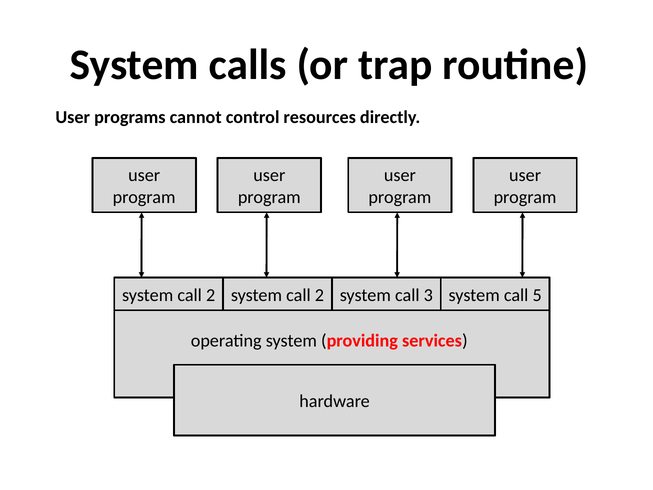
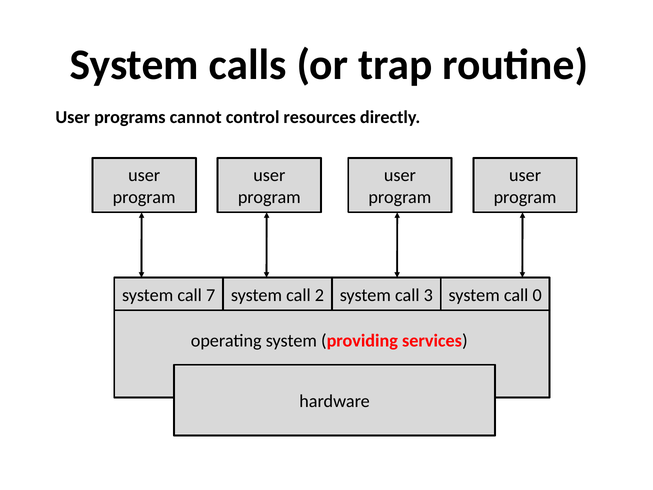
2 at (211, 295): 2 -> 7
5: 5 -> 0
